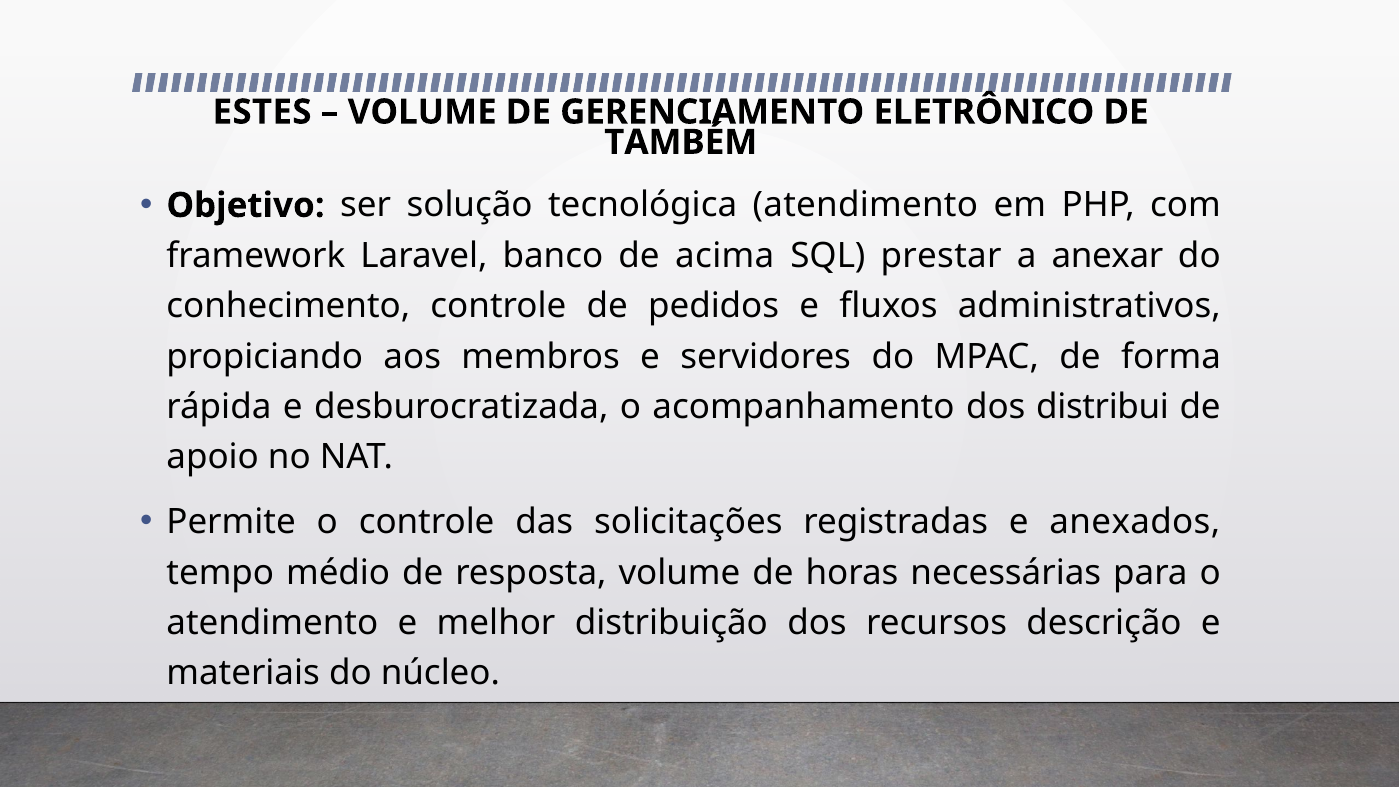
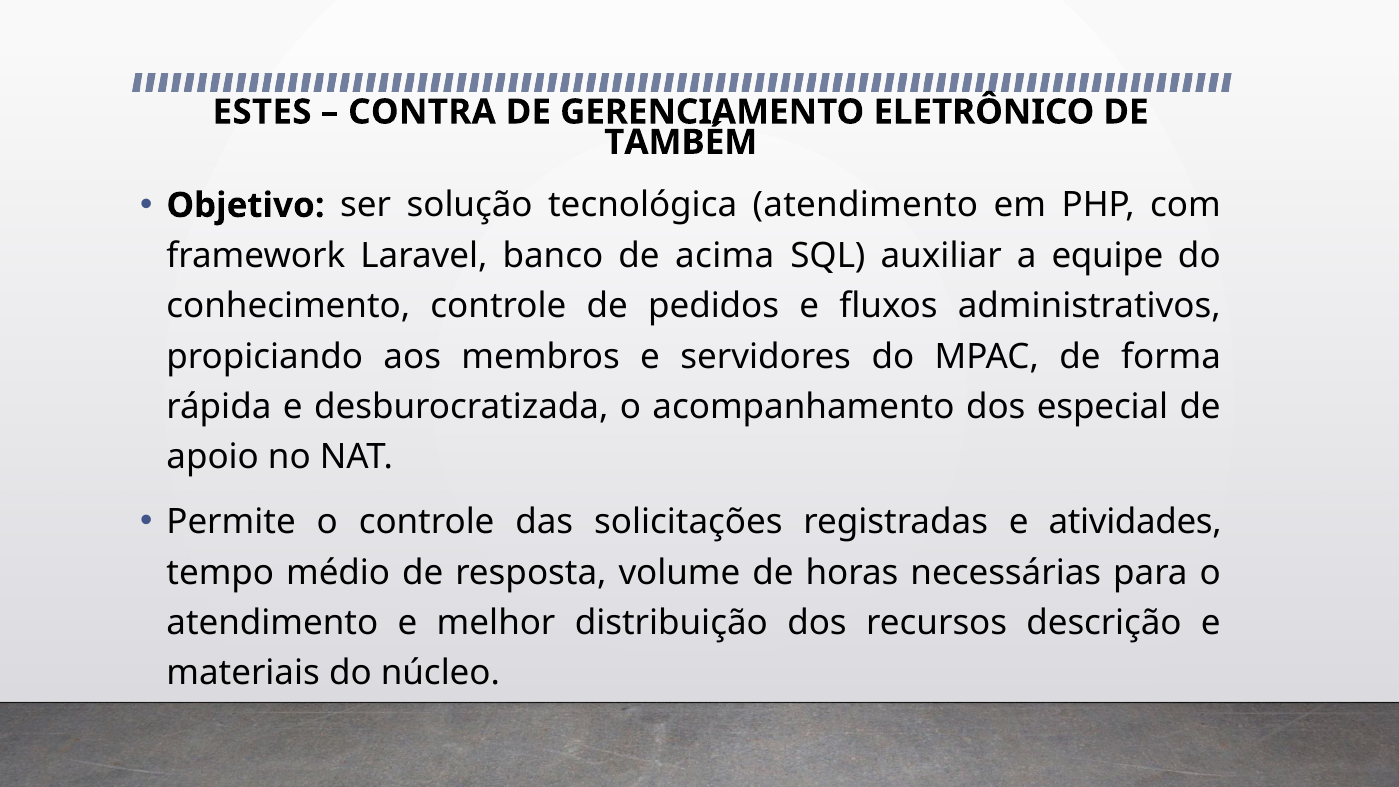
VOLUME at (422, 112): VOLUME -> CONTRA
prestar: prestar -> auxiliar
anexar: anexar -> equipe
distribui: distribui -> especial
anexados: anexados -> atividades
